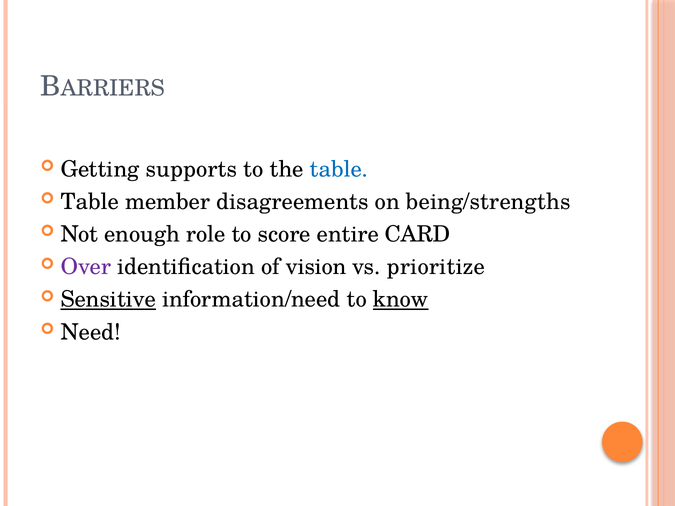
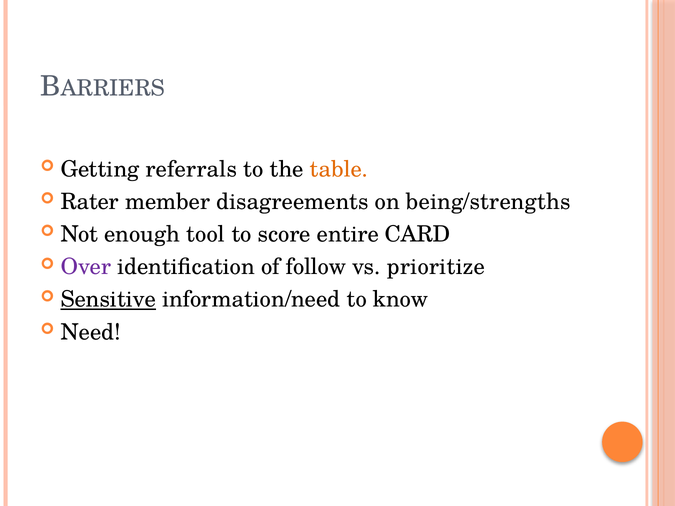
supports: supports -> referrals
table at (339, 169) colour: blue -> orange
Table at (90, 202): Table -> Rater
role: role -> tool
vision: vision -> follow
know underline: present -> none
